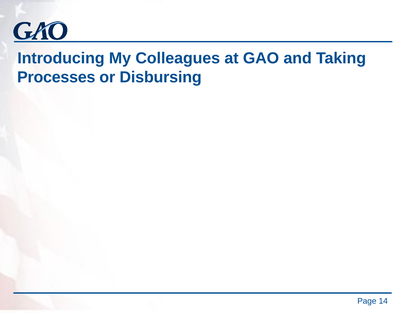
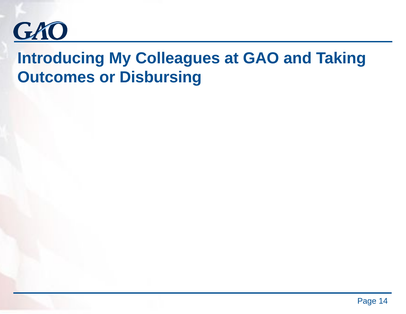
Processes: Processes -> Outcomes
